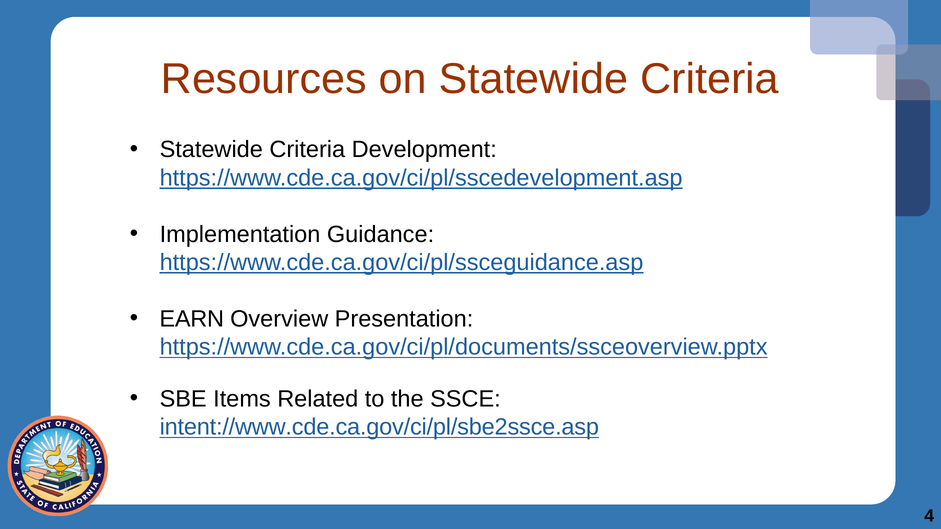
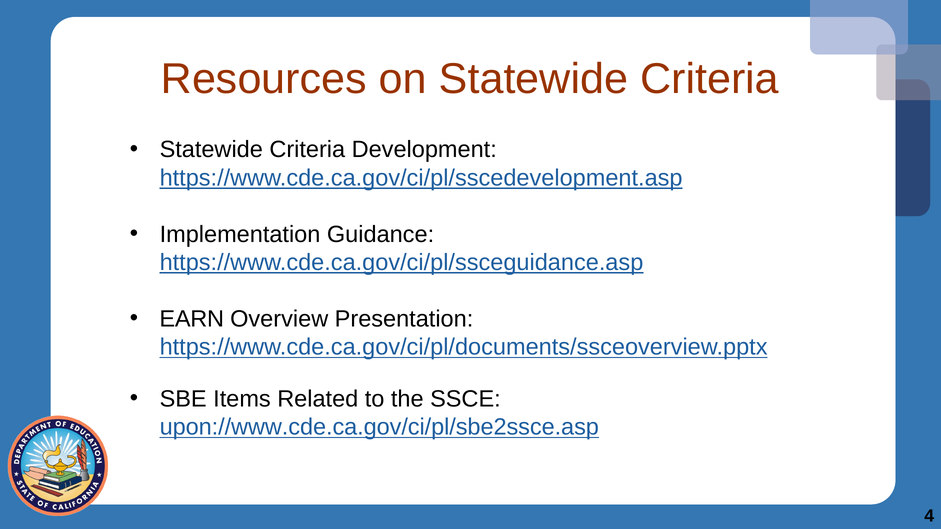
intent://www.cde.ca.gov/ci/pl/sbe2ssce.asp: intent://www.cde.ca.gov/ci/pl/sbe2ssce.asp -> upon://www.cde.ca.gov/ci/pl/sbe2ssce.asp
